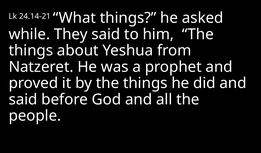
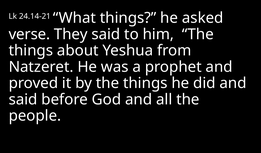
while: while -> verse
